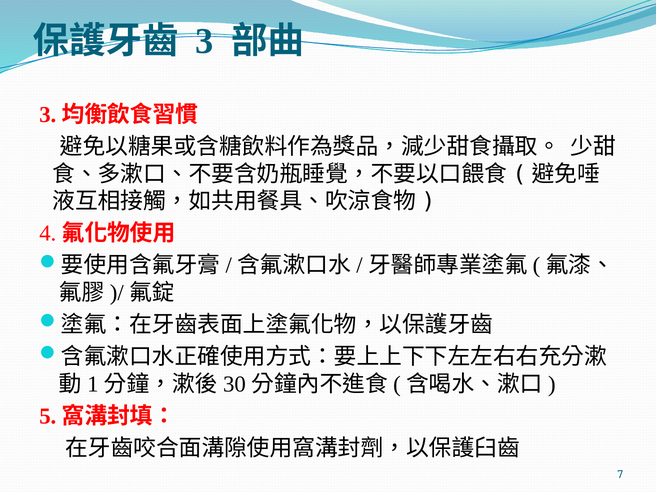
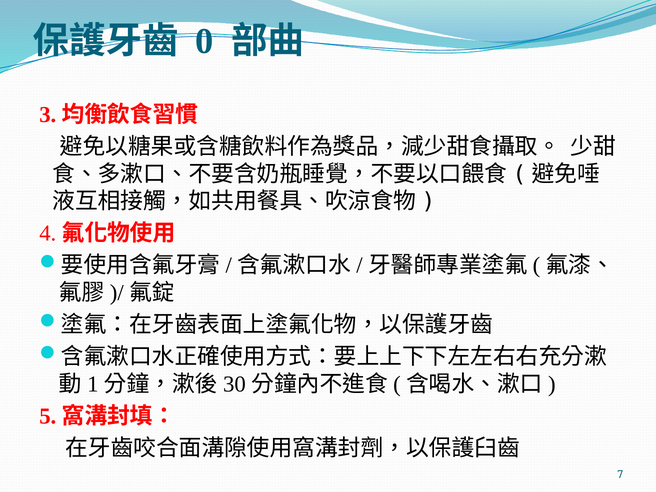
3: 3 -> 0
